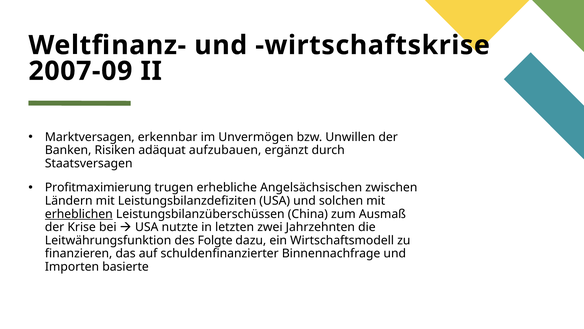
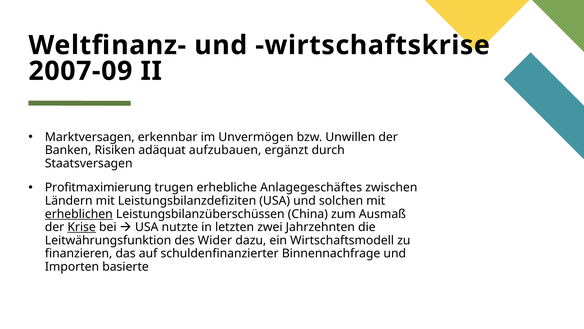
Angelsächsischen: Angelsächsischen -> Anlagegeschäftes
Krise underline: none -> present
Folgte: Folgte -> Wider
